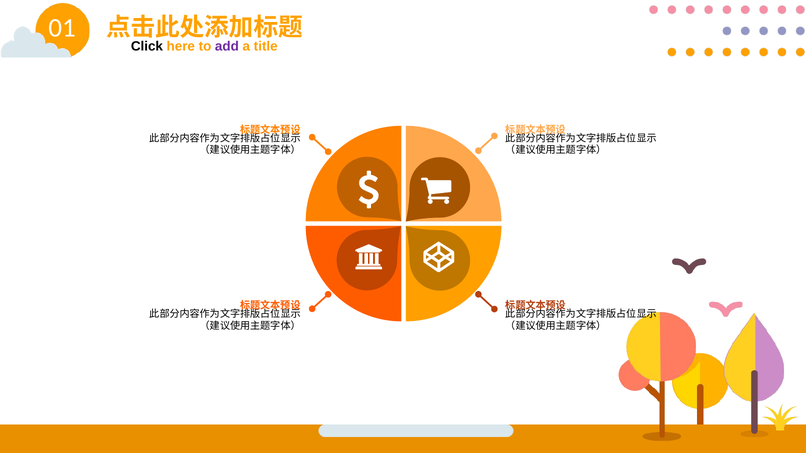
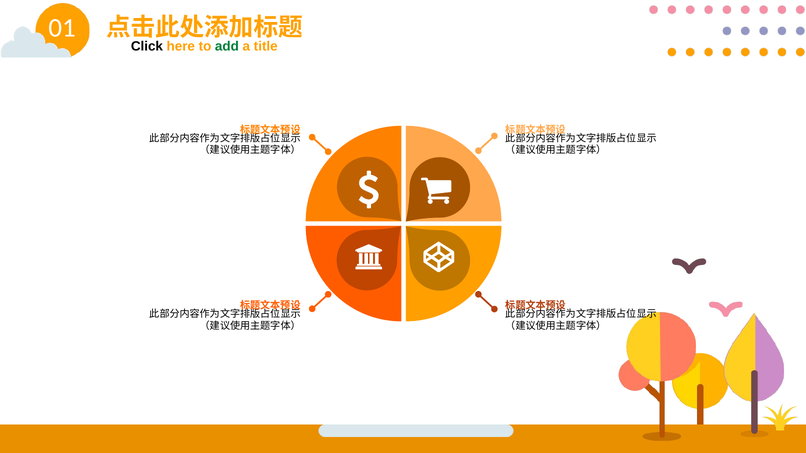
add colour: purple -> green
